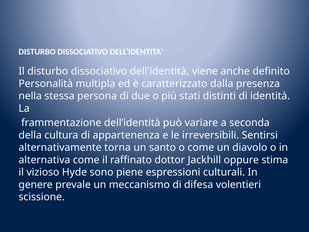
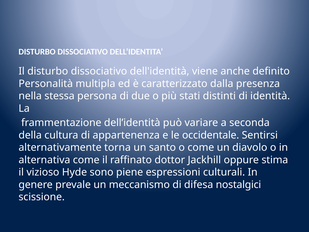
irreversibili: irreversibili -> occidentale
volentieri: volentieri -> nostalgici
